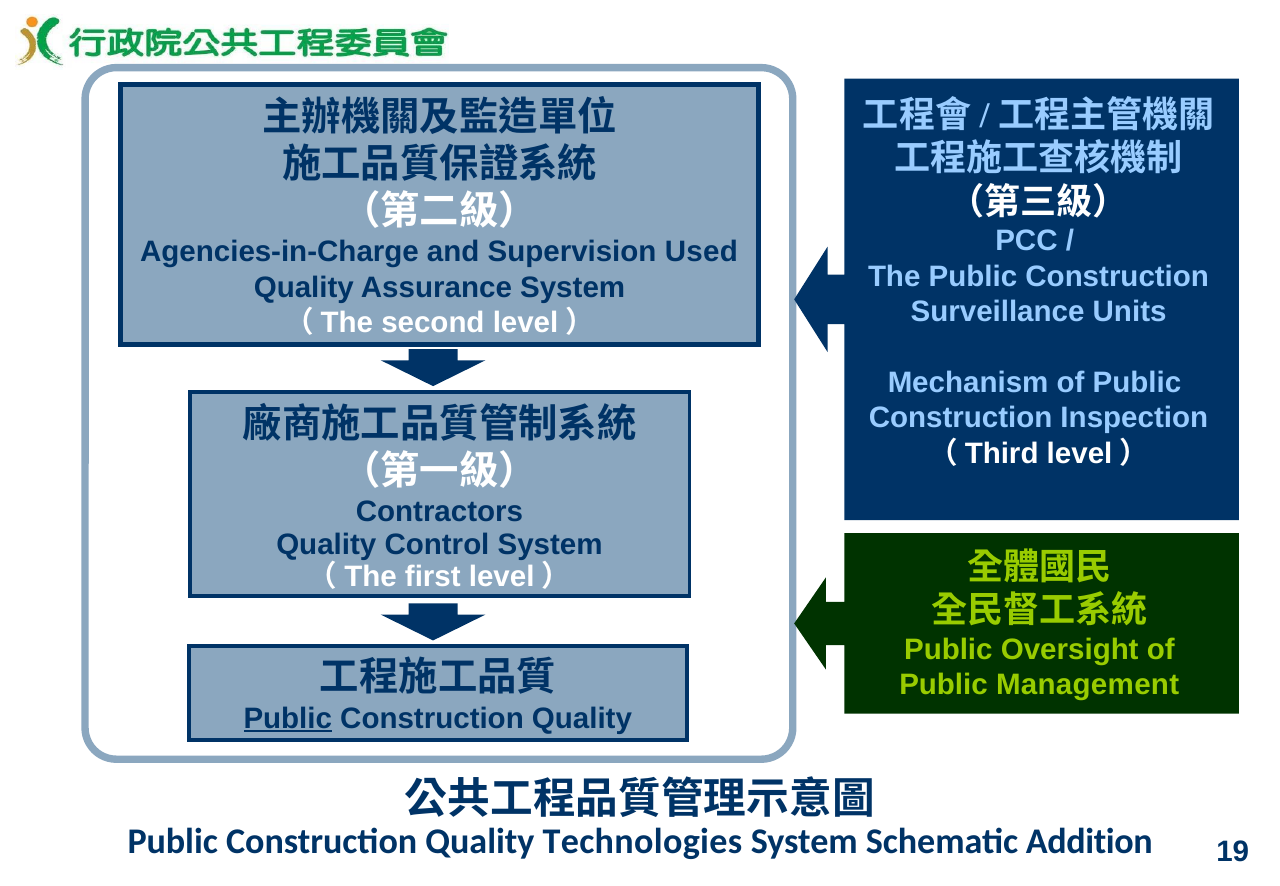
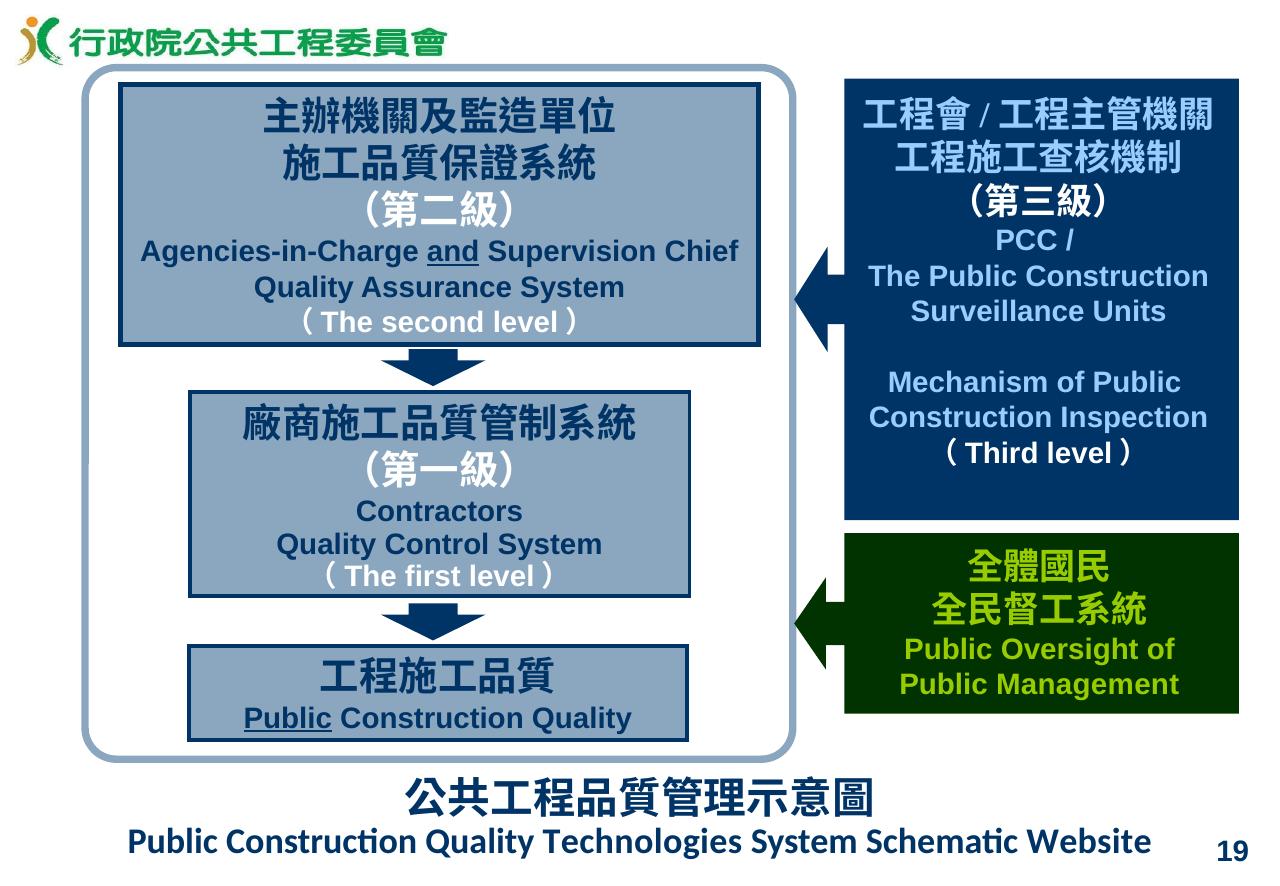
and underline: none -> present
Used: Used -> Chief
Addition: Addition -> Website
